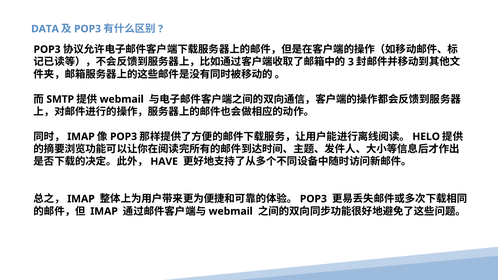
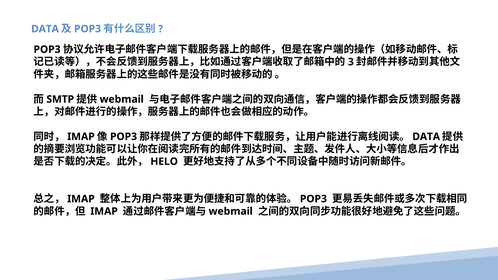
HELO at (426, 137): HELO -> DATA
HAVE: HAVE -> HELO
